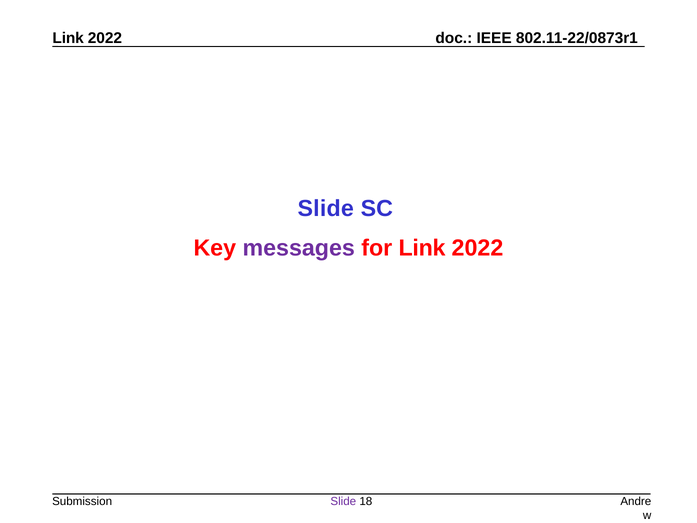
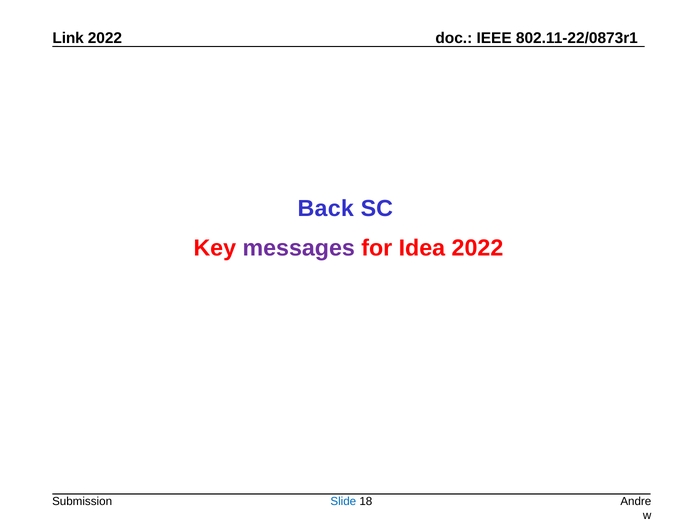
Slide at (326, 208): Slide -> Back
for Link: Link -> Idea
Slide at (343, 501) colour: purple -> blue
